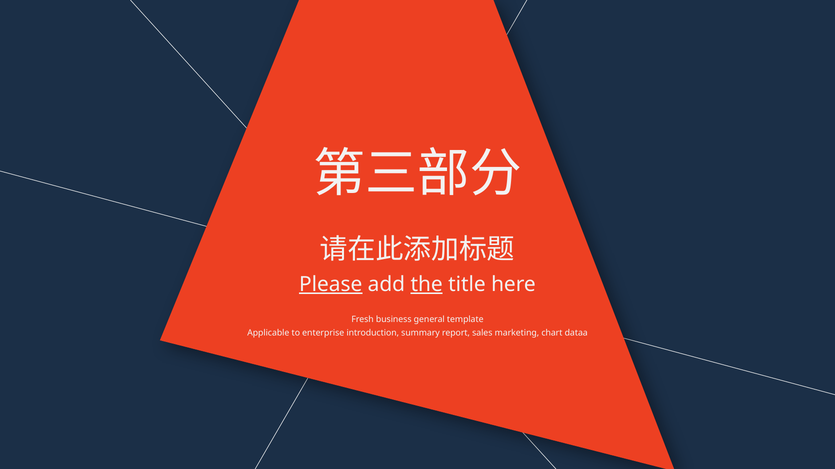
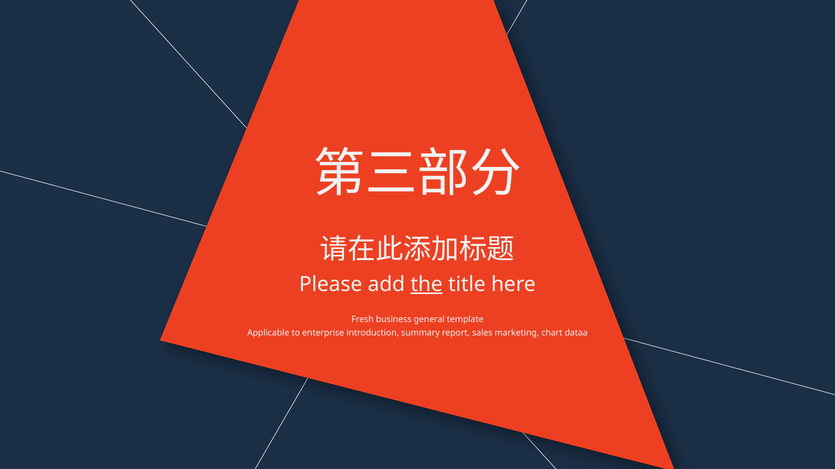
Please underline: present -> none
